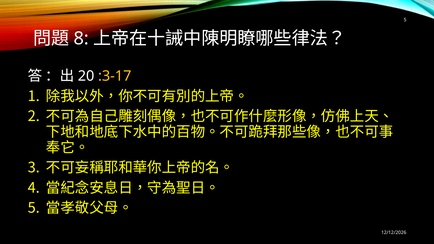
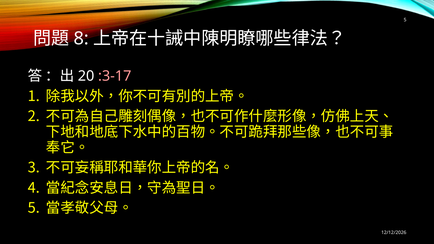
:3-17 colour: yellow -> pink
